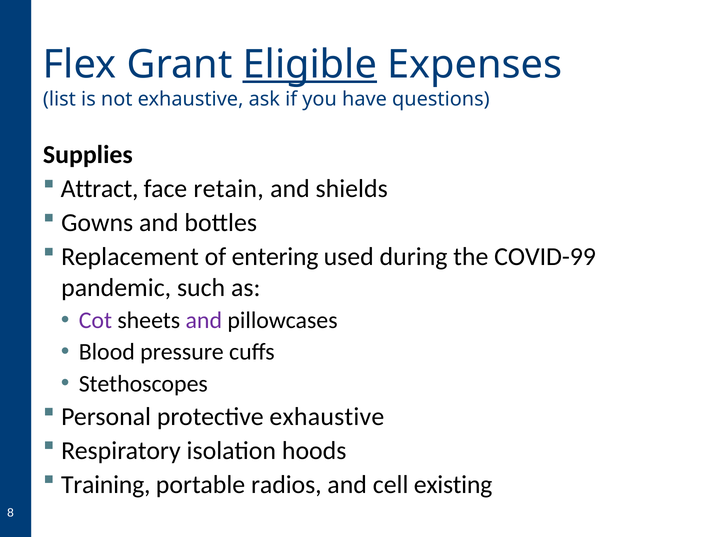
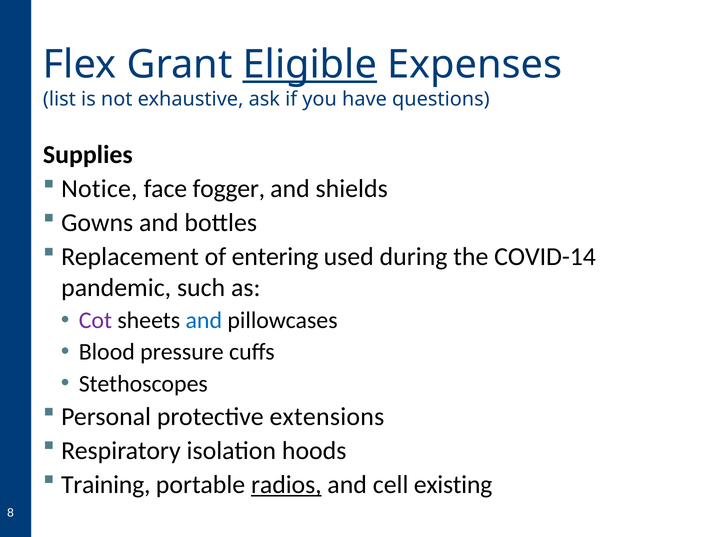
Attract: Attract -> Notice
retain: retain -> fogger
COVID-99: COVID-99 -> COVID-14
and at (204, 320) colour: purple -> blue
protective exhaustive: exhaustive -> extensions
radios underline: none -> present
